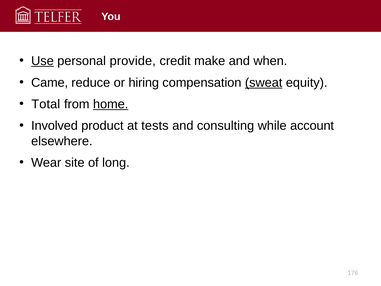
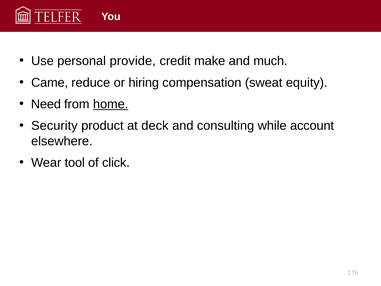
Use underline: present -> none
when: when -> much
sweat underline: present -> none
Total: Total -> Need
Involved: Involved -> Security
tests: tests -> deck
site: site -> tool
long: long -> click
